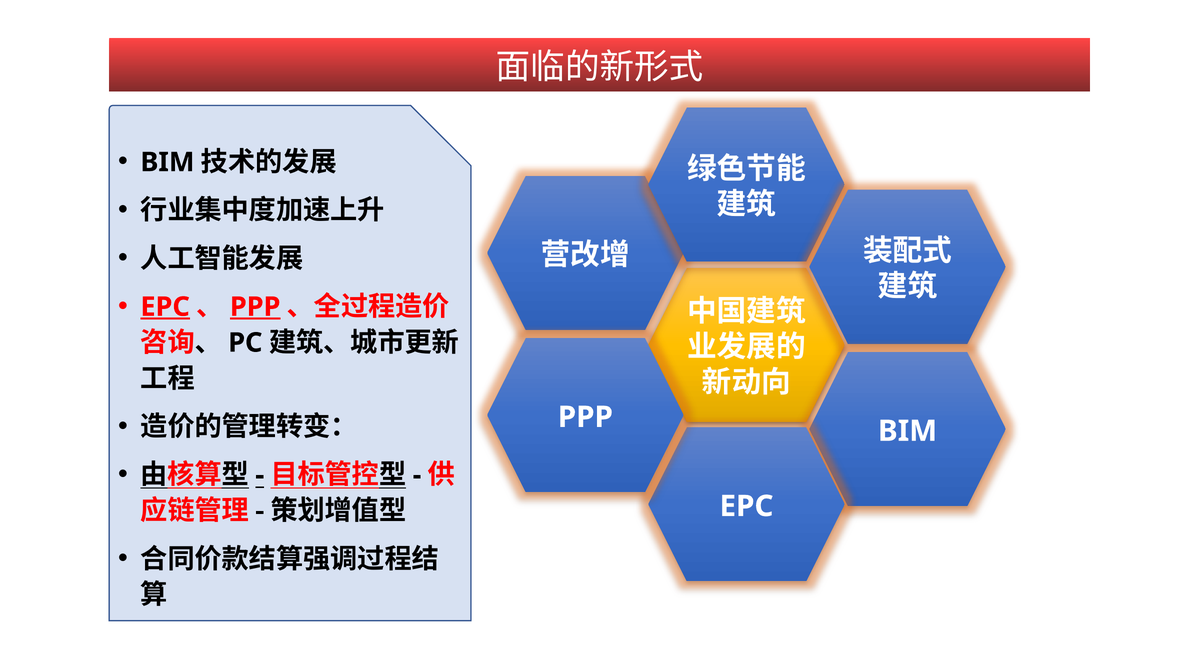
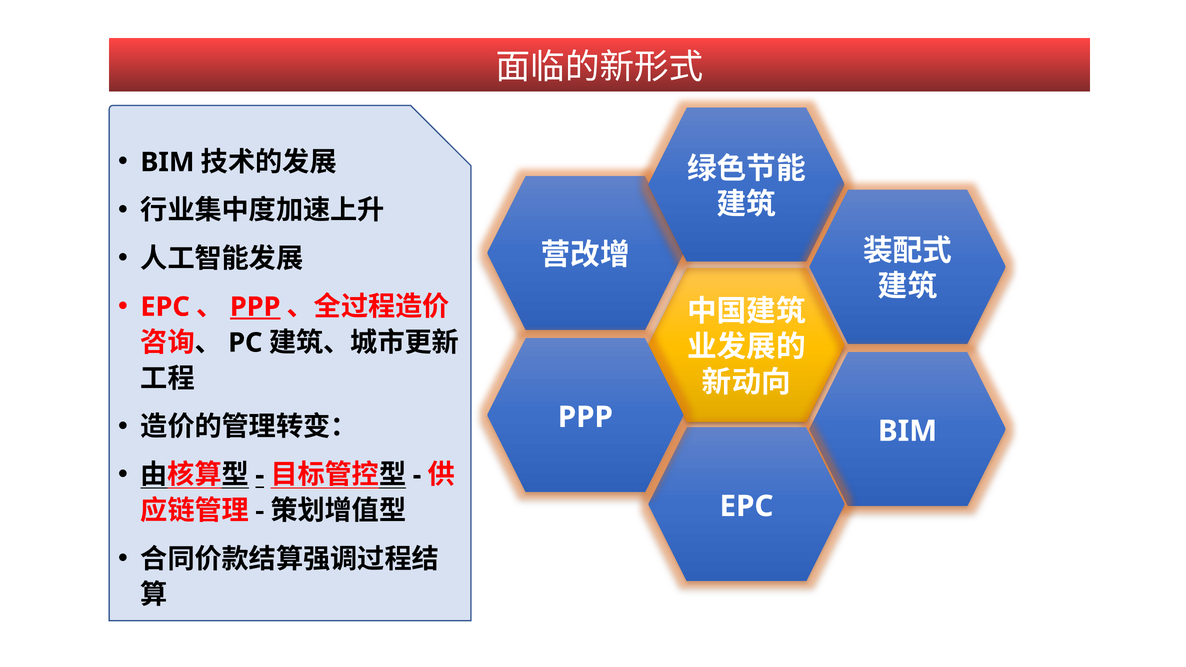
EPC at (165, 307) underline: present -> none
